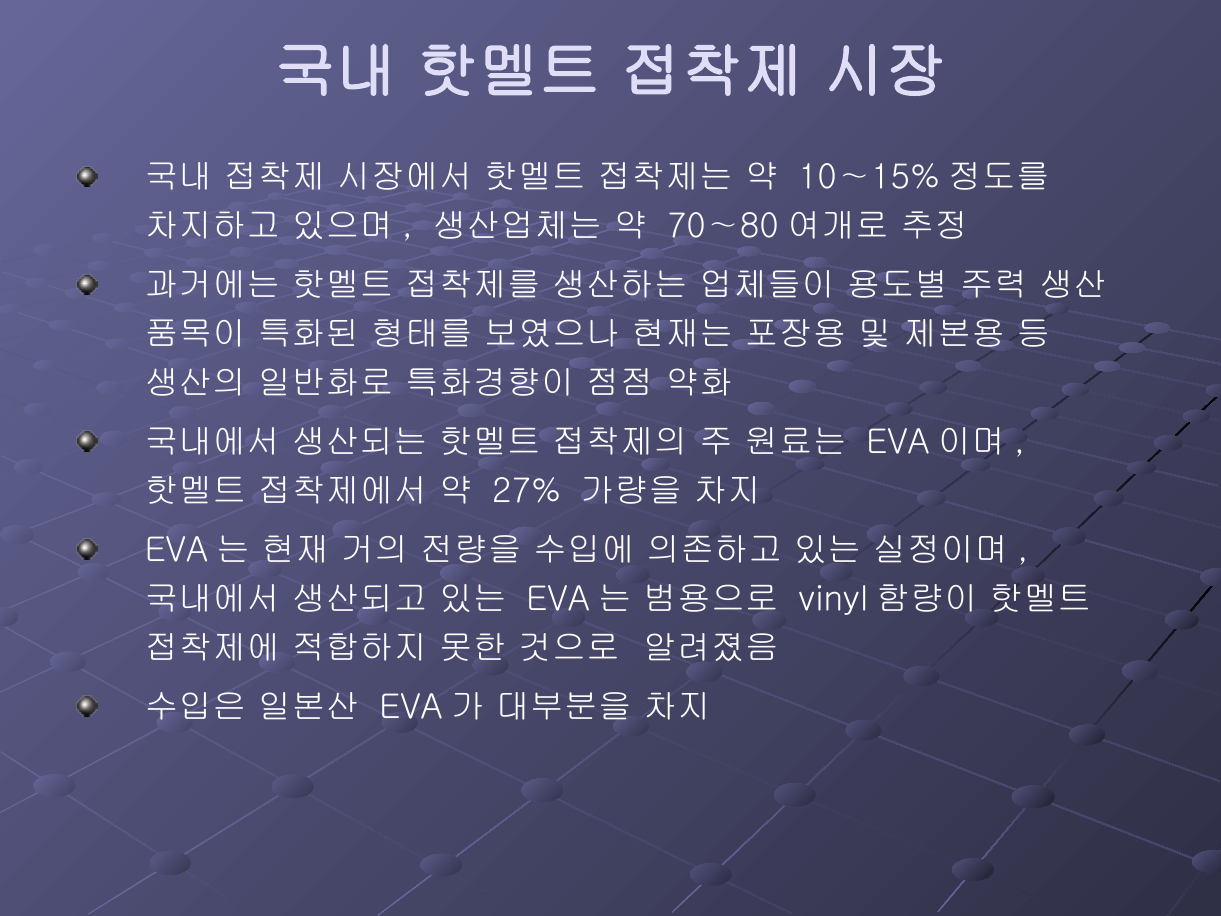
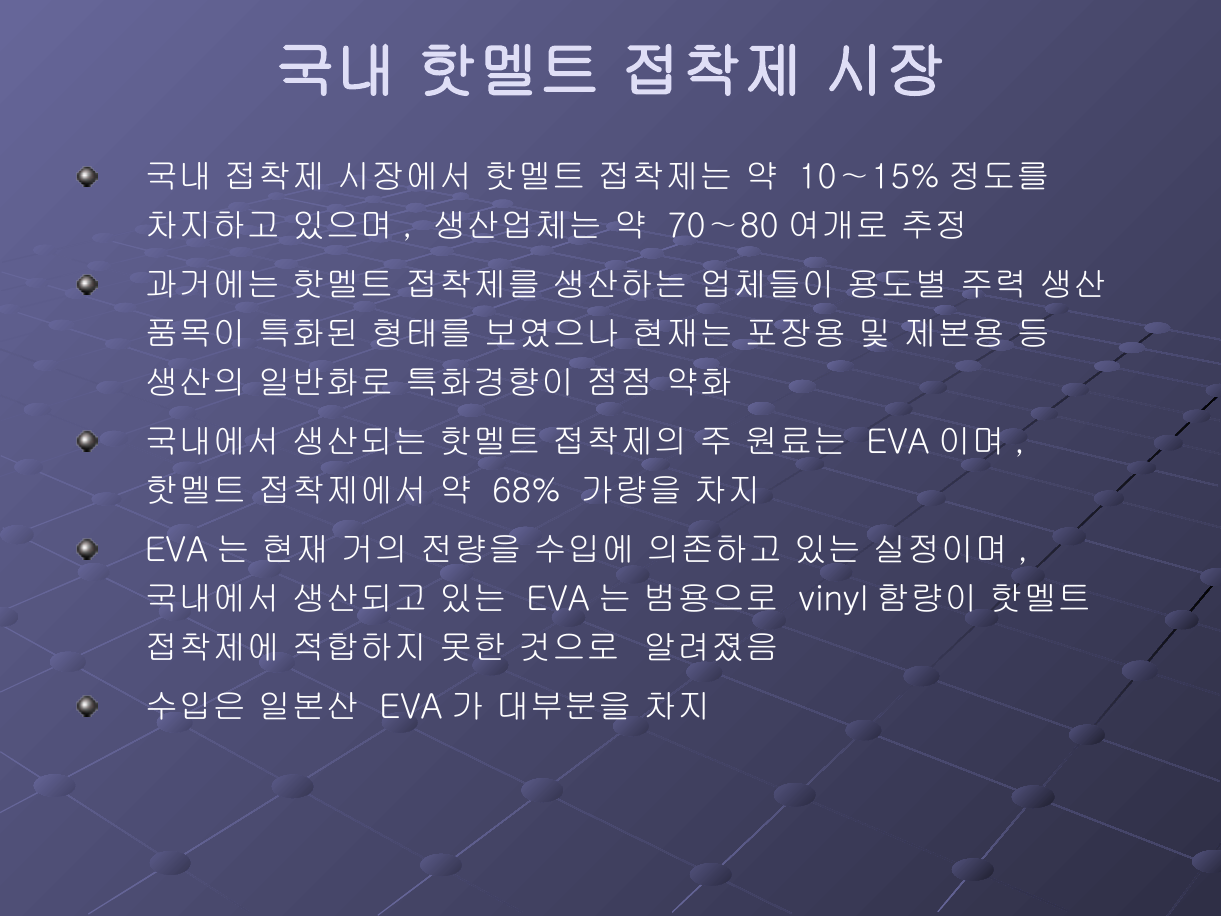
27%: 27% -> 68%
